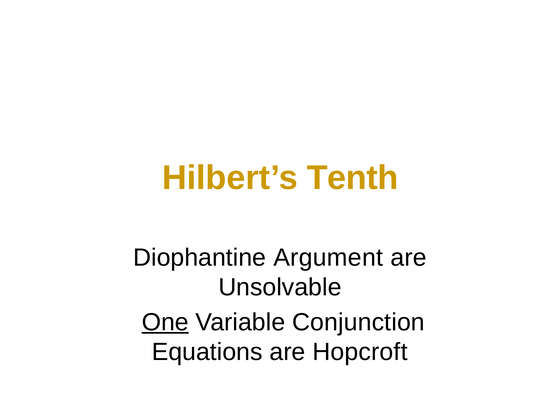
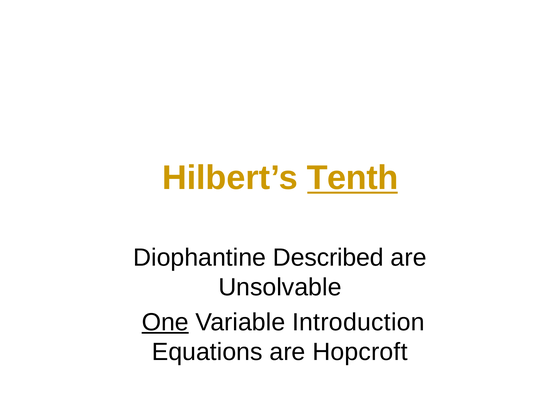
Tenth underline: none -> present
Argument: Argument -> Described
Conjunction: Conjunction -> Introduction
